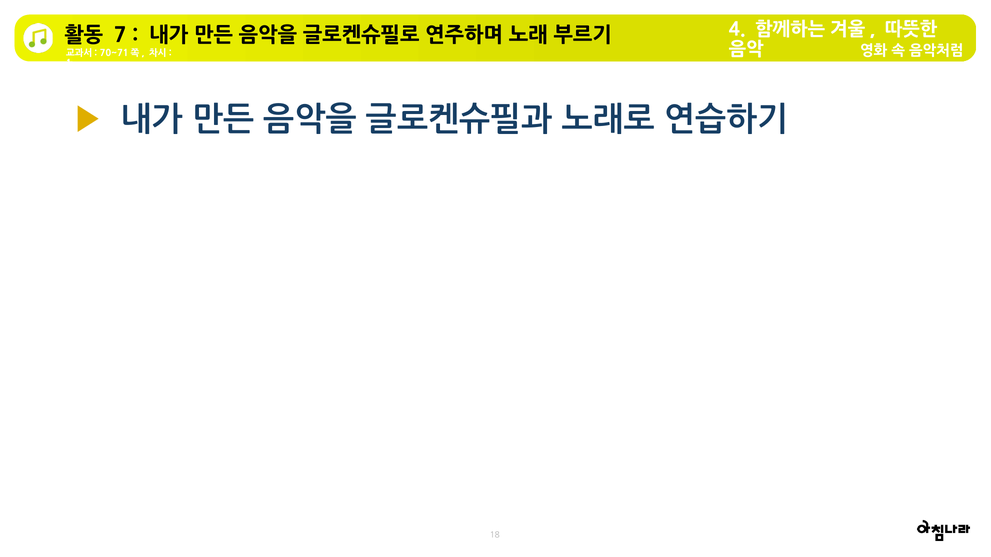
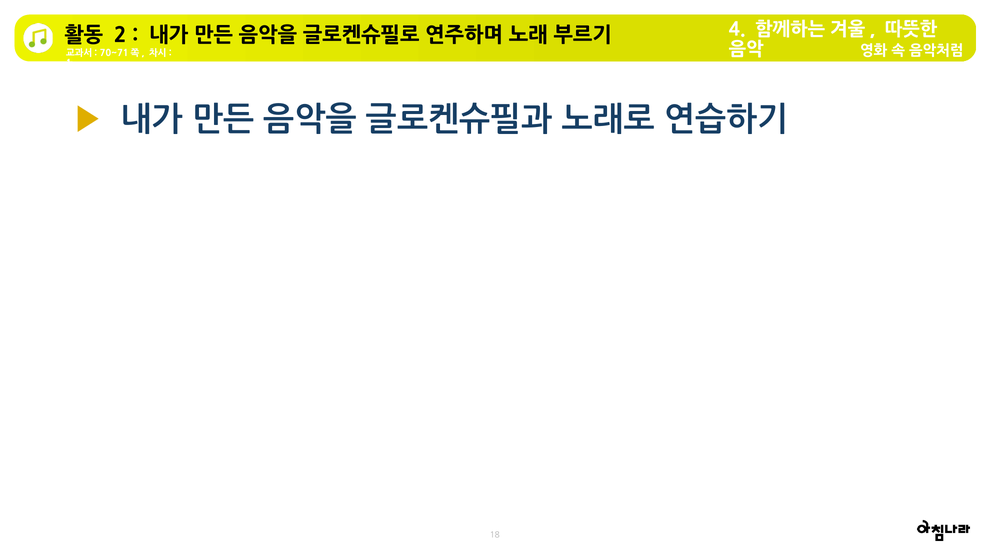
7: 7 -> 2
